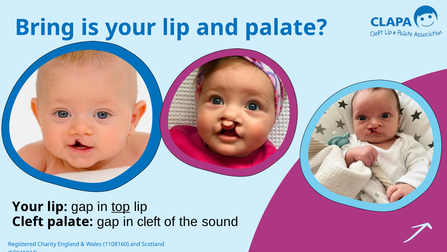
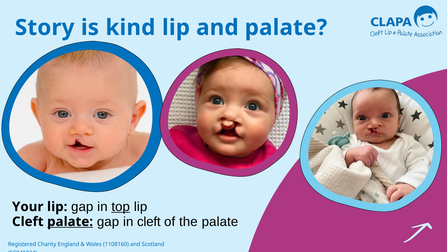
Bring: Bring -> Story
is your: your -> kind
palate at (70, 221) underline: none -> present
the sound: sound -> palate
